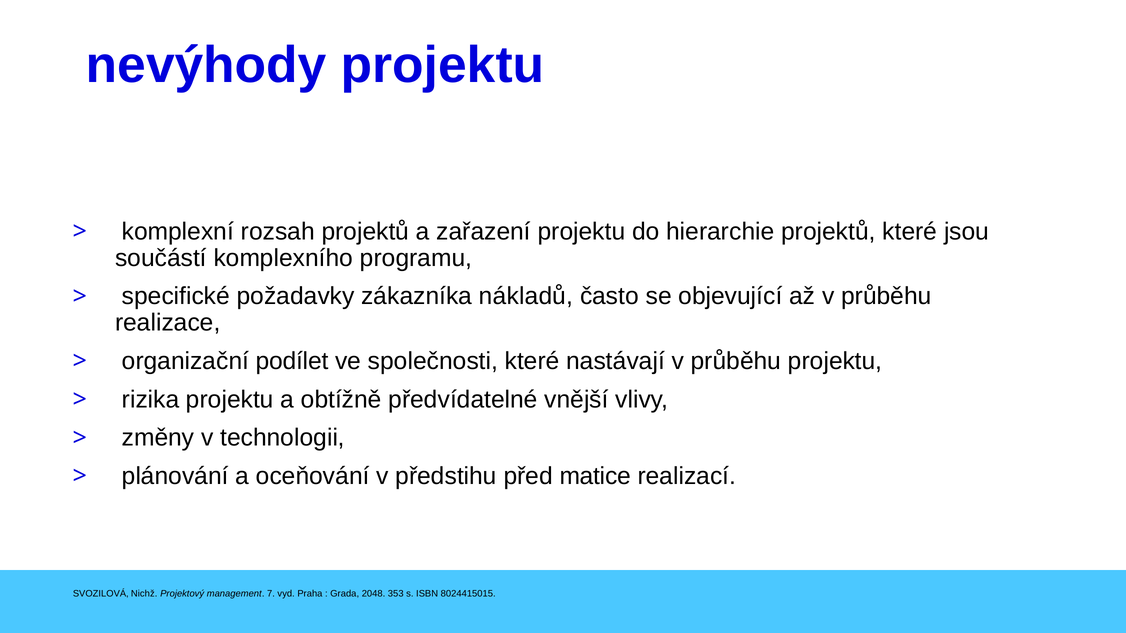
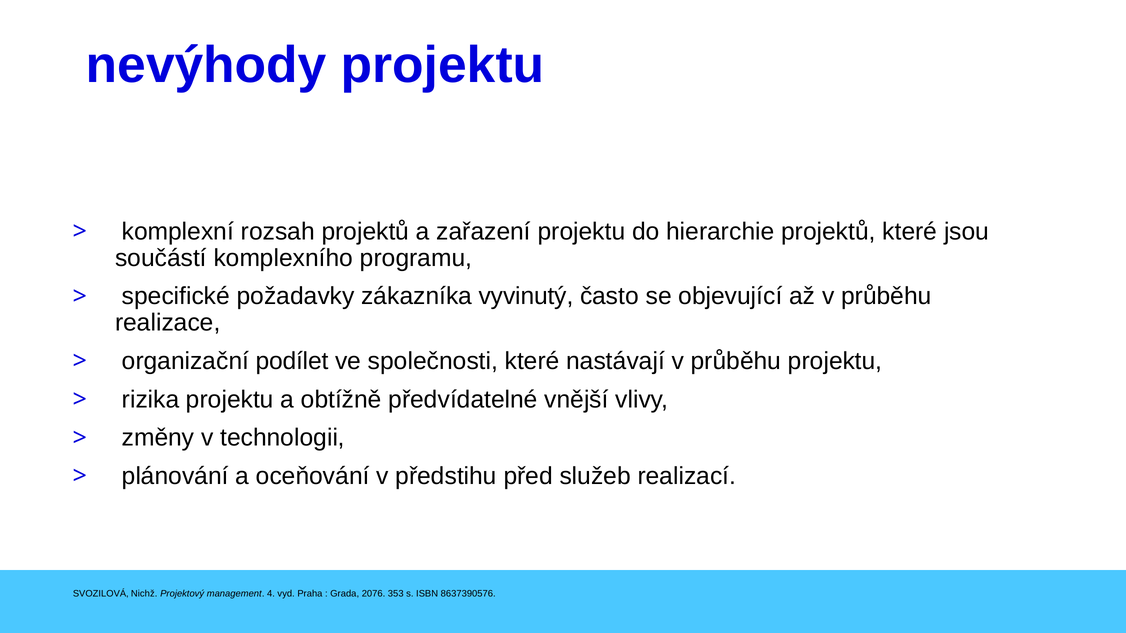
nákladů: nákladů -> vyvinutý
matice: matice -> služeb
7: 7 -> 4
2048: 2048 -> 2076
8024415015: 8024415015 -> 8637390576
